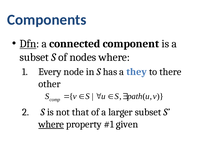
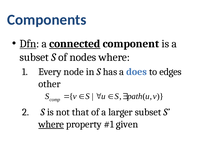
connected underline: none -> present
they: they -> does
there: there -> edges
